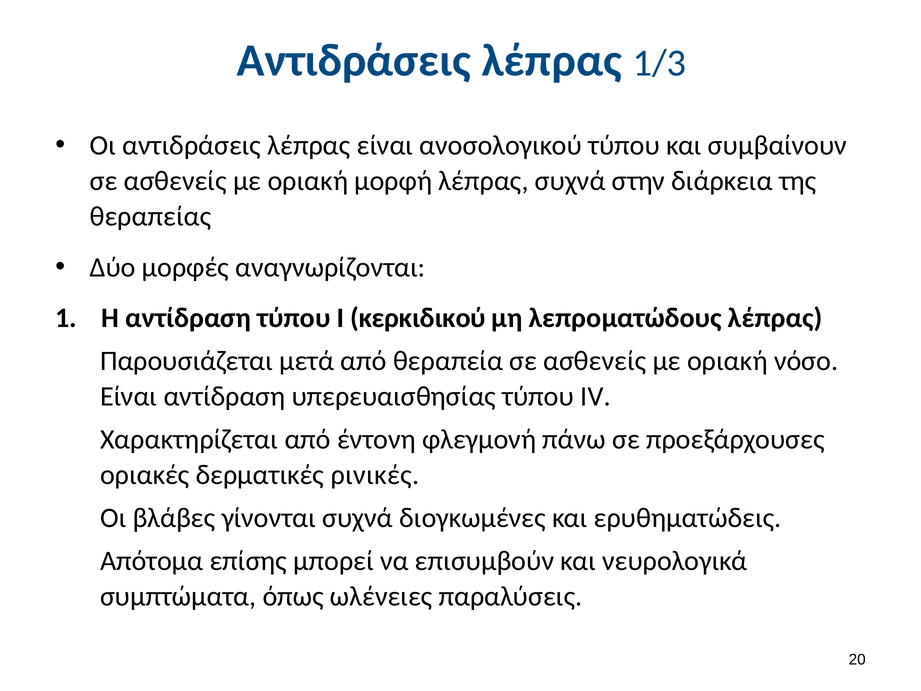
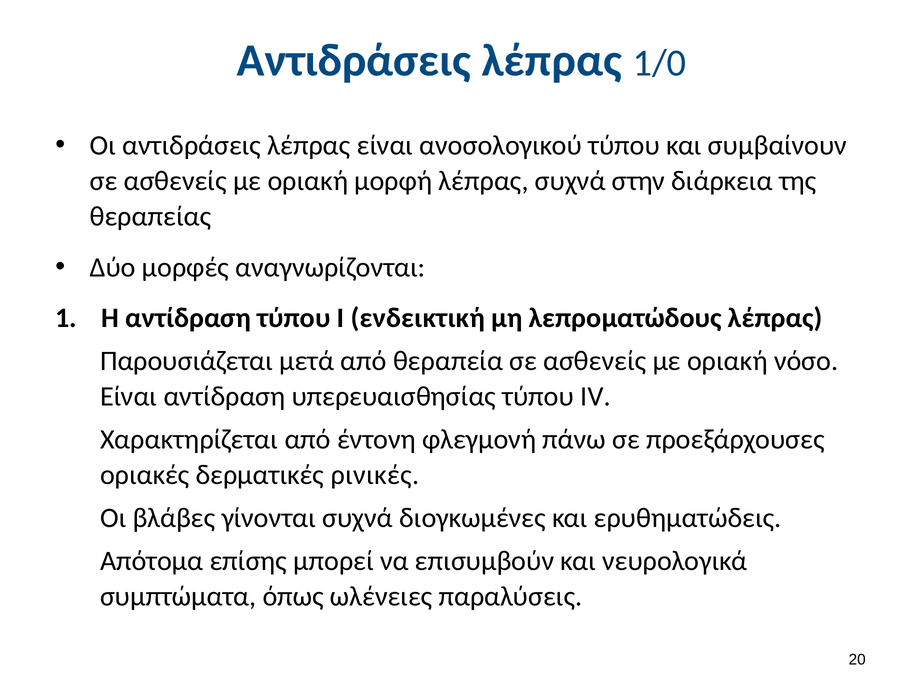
1/3: 1/3 -> 1/0
κερκιδικού: κερκιδικού -> ενδεικτική
